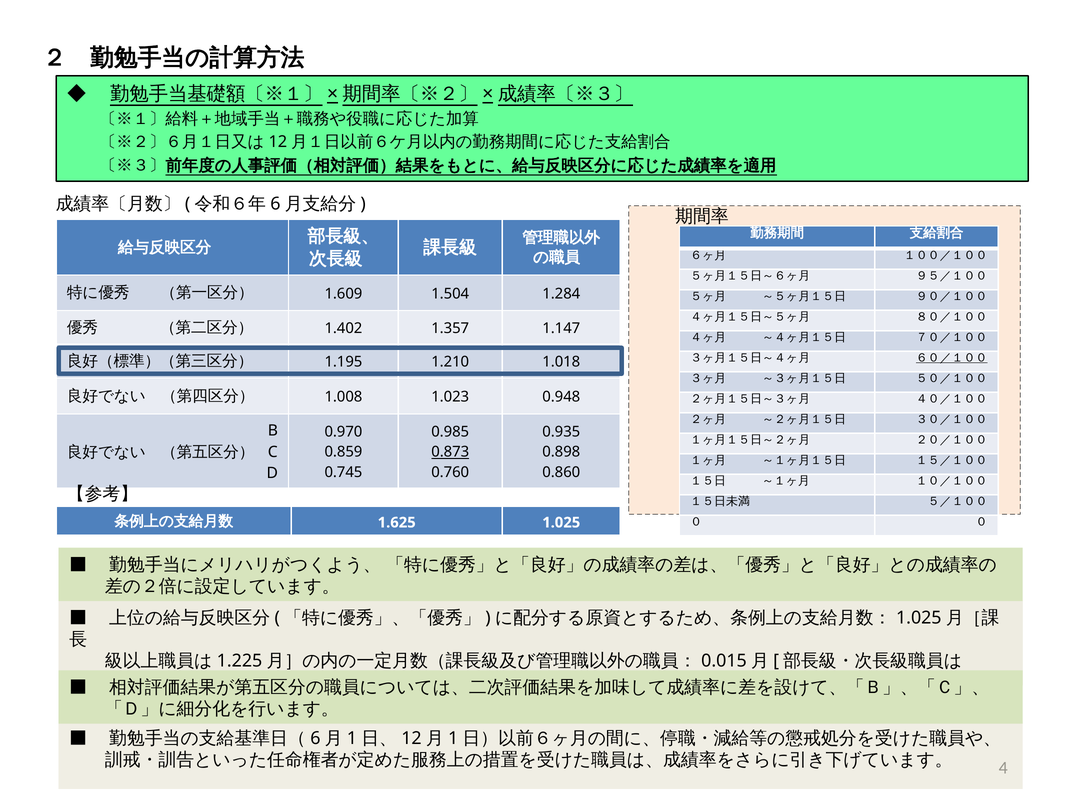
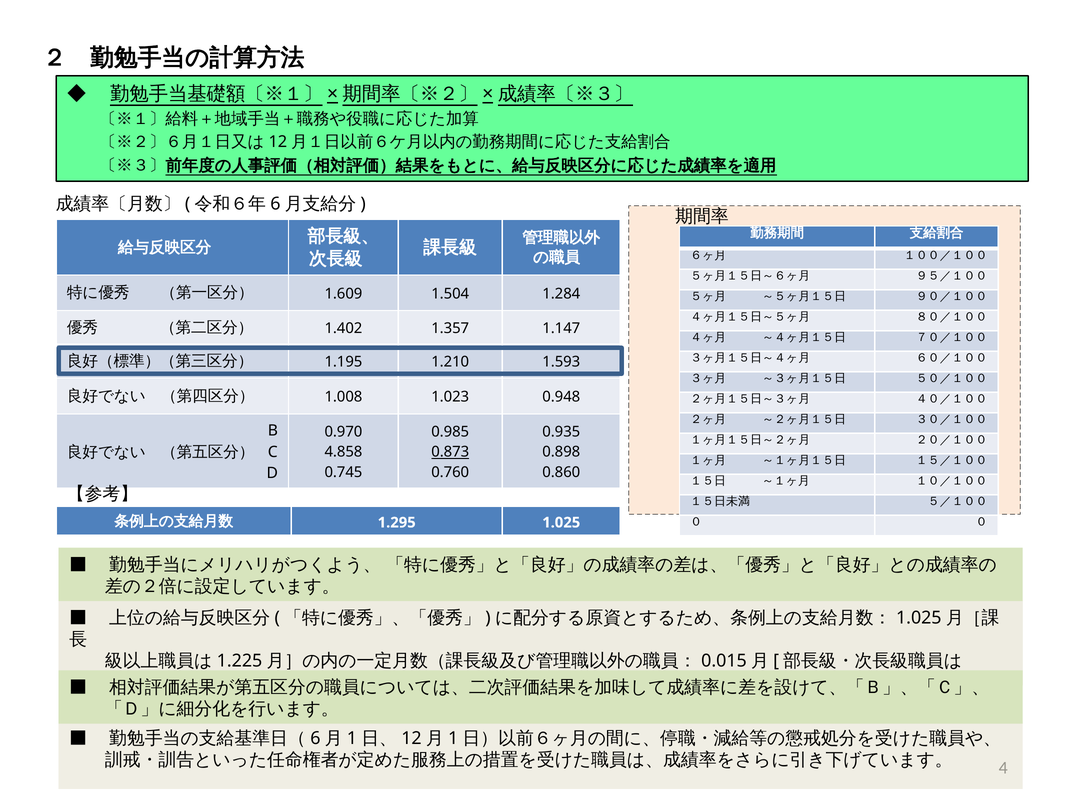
６０／１００ underline: present -> none
1.018: 1.018 -> 1.593
0.859: 0.859 -> 4.858
1.625: 1.625 -> 1.295
